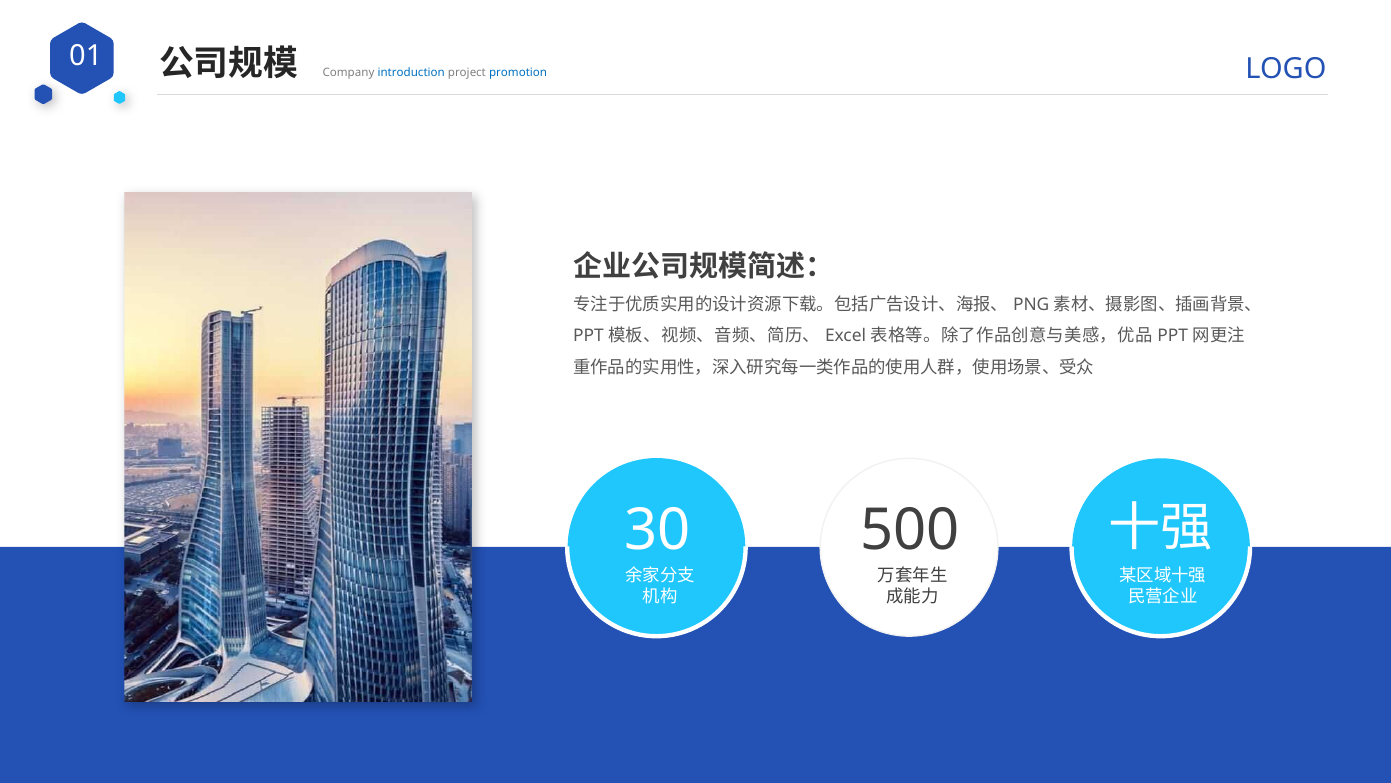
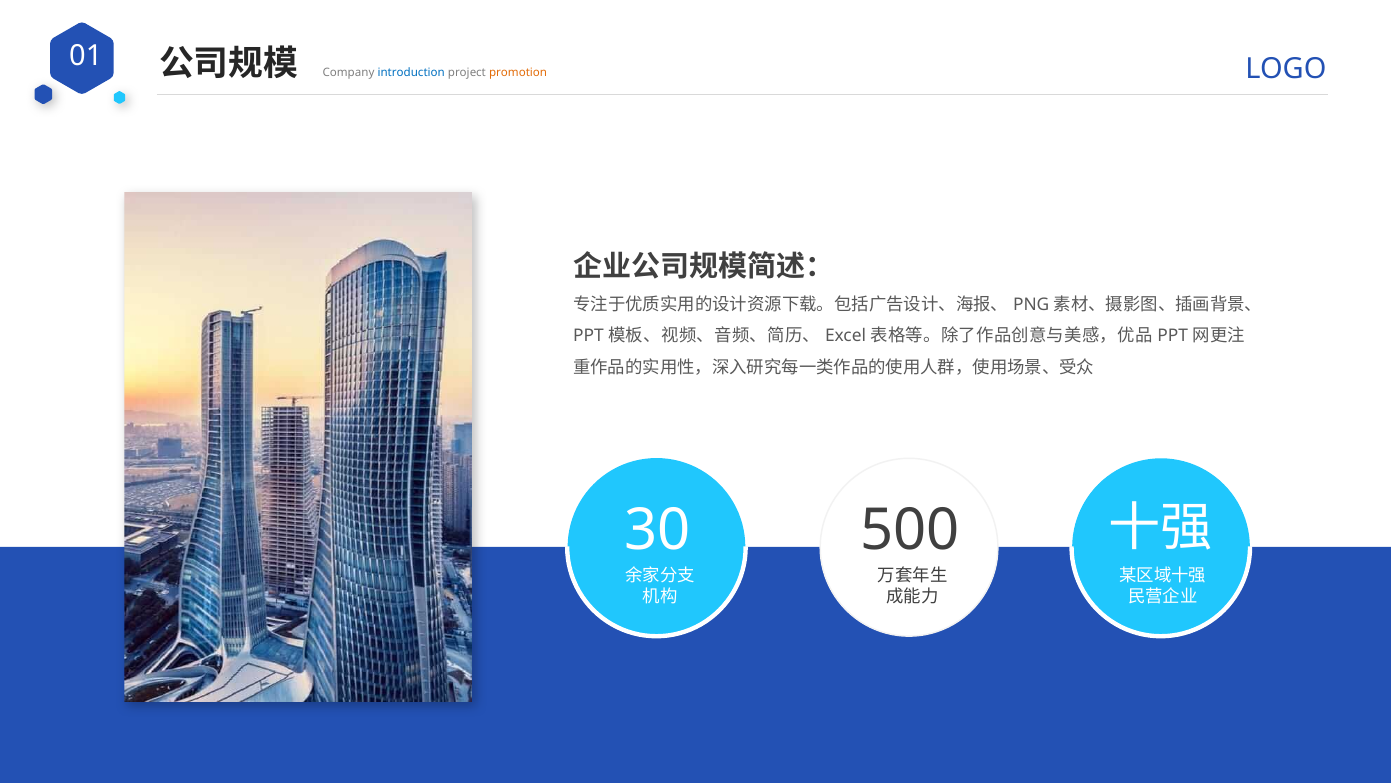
promotion colour: blue -> orange
